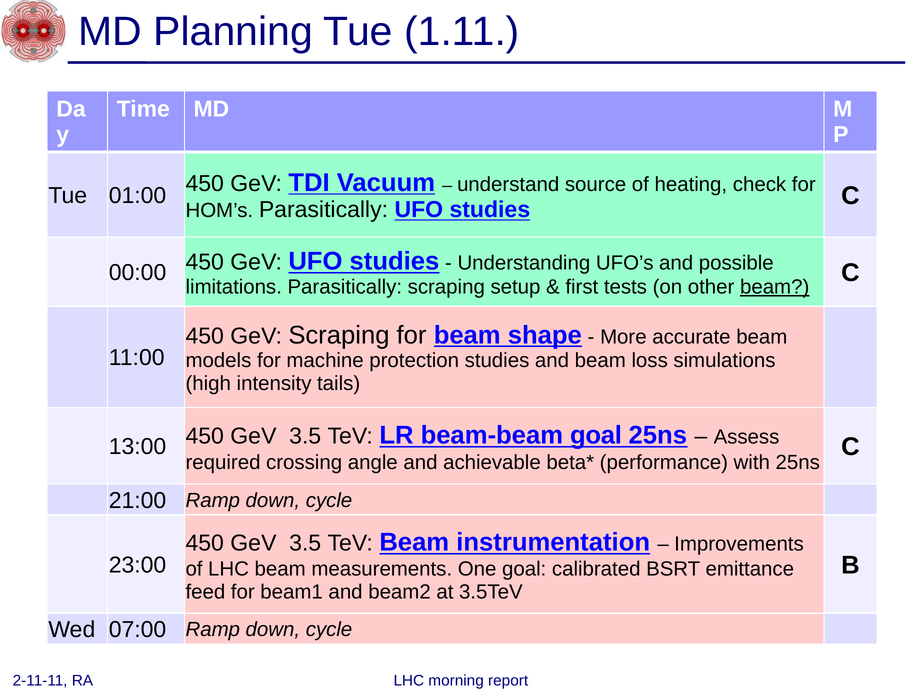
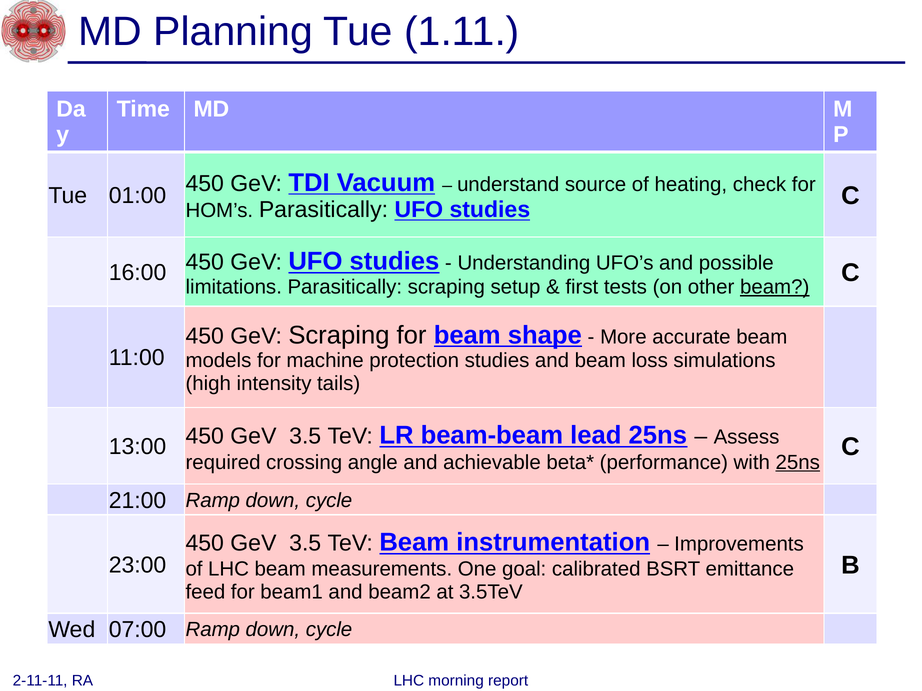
00:00: 00:00 -> 16:00
beam-beam goal: goal -> lead
25ns at (798, 463) underline: none -> present
